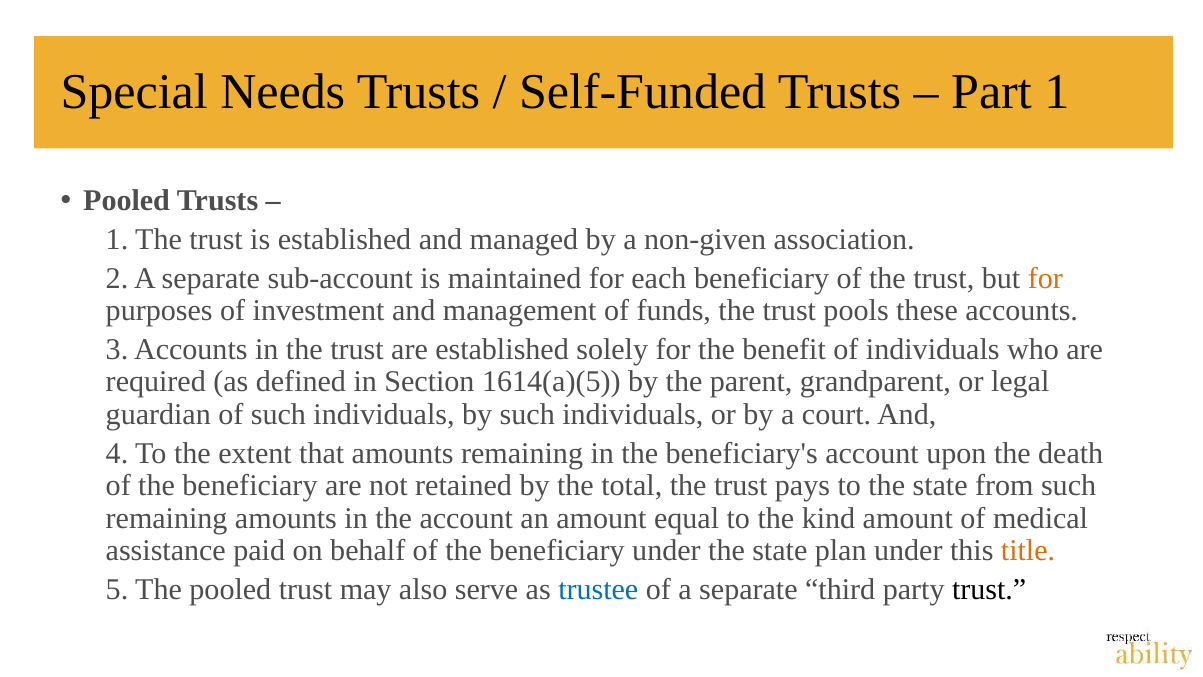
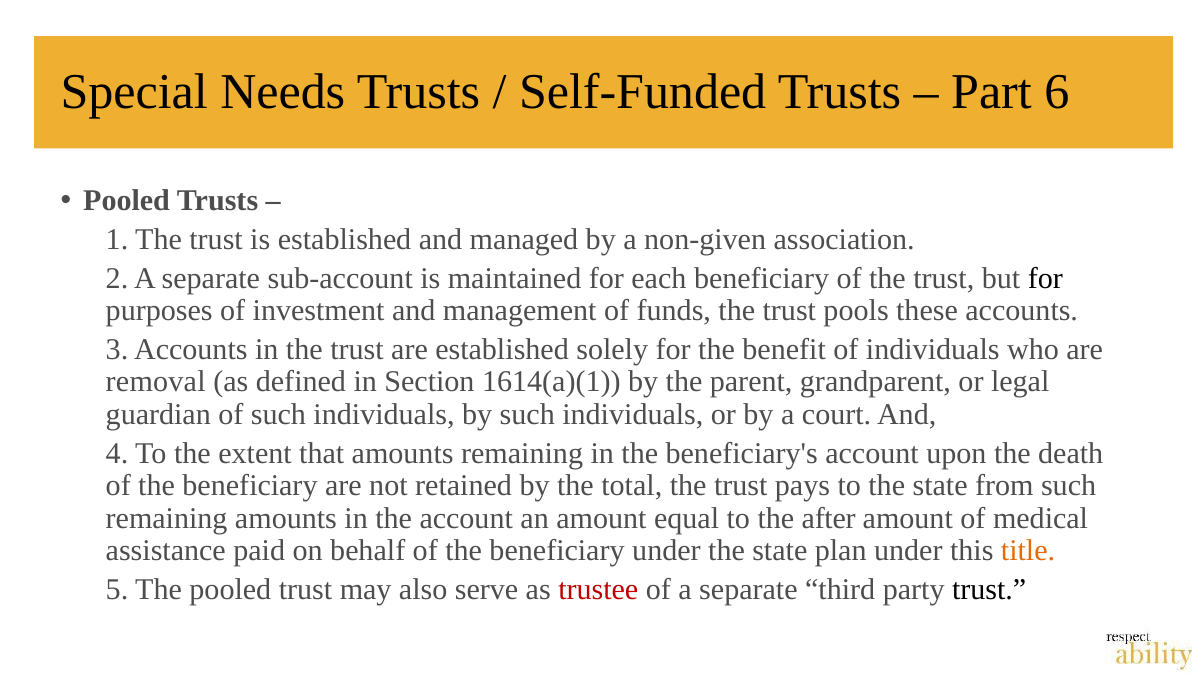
Part 1: 1 -> 6
for at (1045, 278) colour: orange -> black
required: required -> removal
1614(a)(5: 1614(a)(5 -> 1614(a)(1
kind: kind -> after
trustee colour: blue -> red
